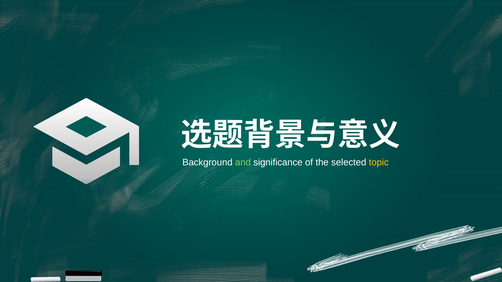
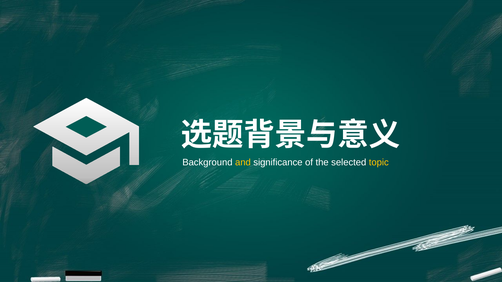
and colour: light green -> yellow
